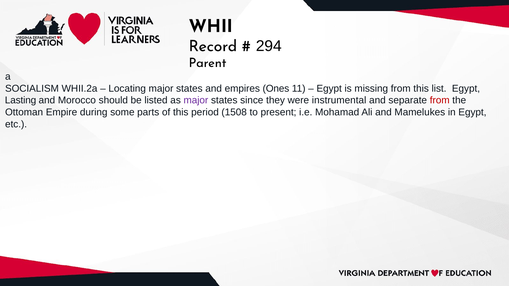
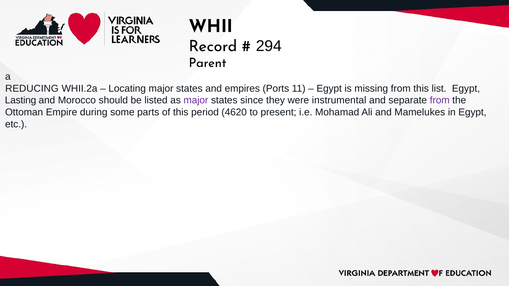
SOCIALISM: SOCIALISM -> REDUCING
Ones: Ones -> Ports
from at (440, 100) colour: red -> purple
1508: 1508 -> 4620
